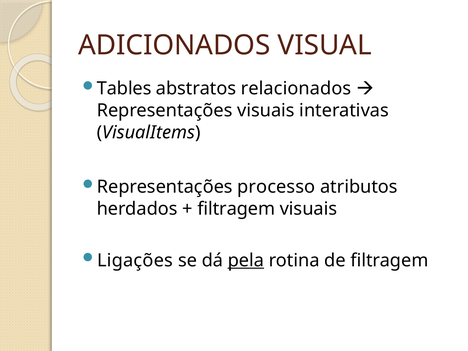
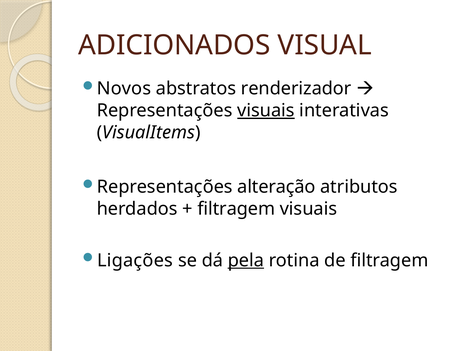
Tables: Tables -> Novos
relacionados: relacionados -> renderizador
visuais at (266, 110) underline: none -> present
processo: processo -> alteração
